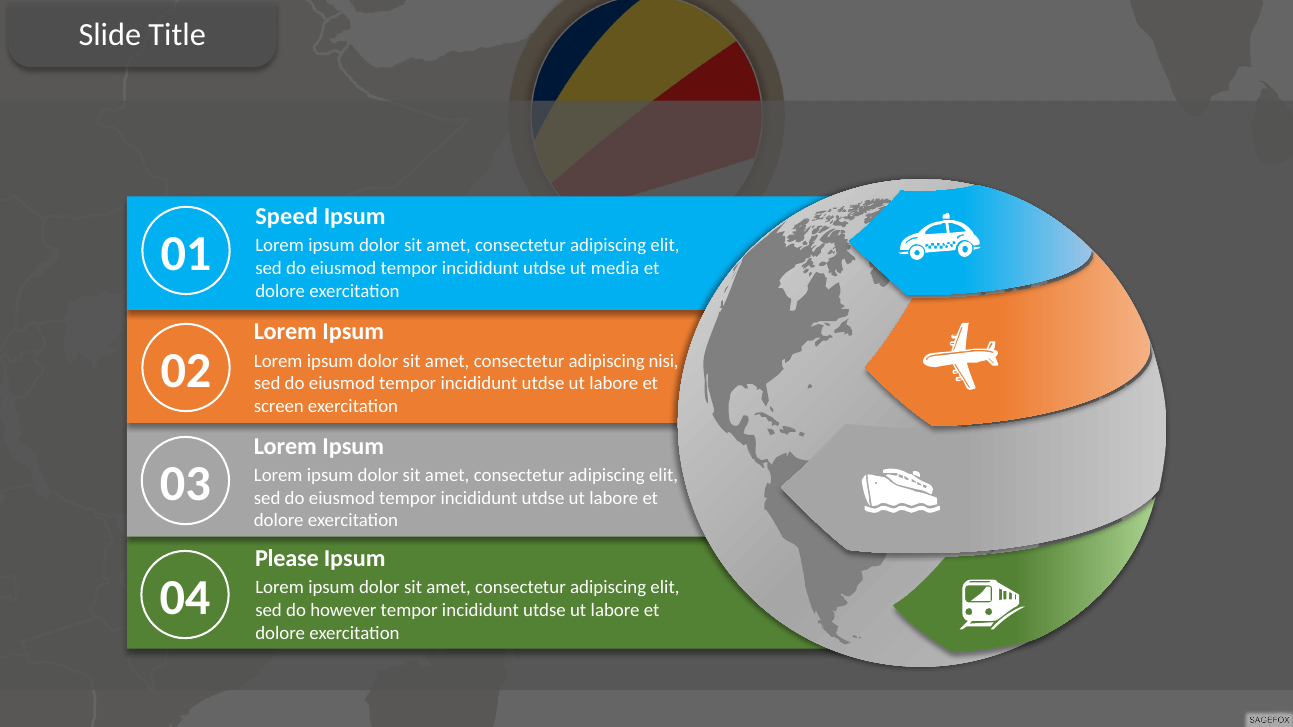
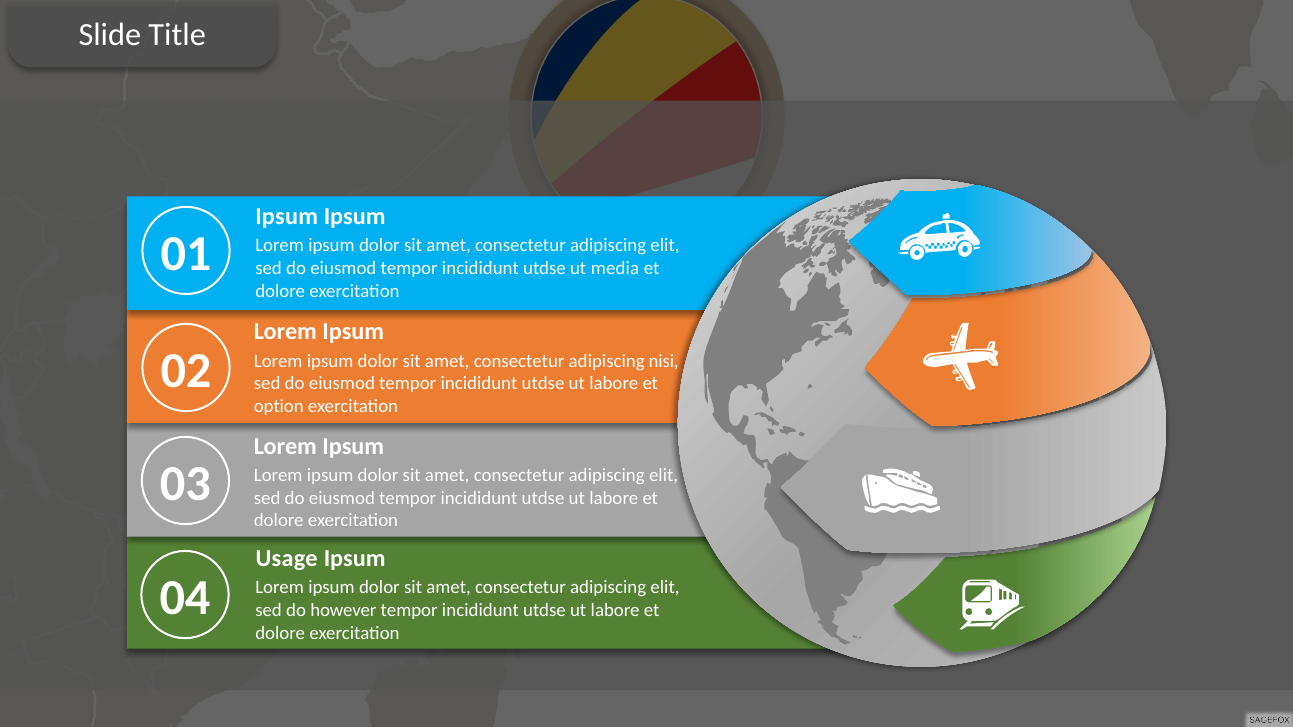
Speed at (287, 216): Speed -> Ipsum
screen: screen -> option
Please: Please -> Usage
